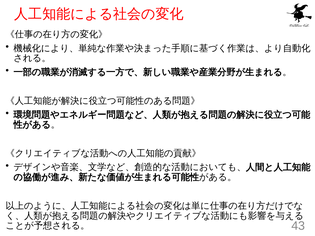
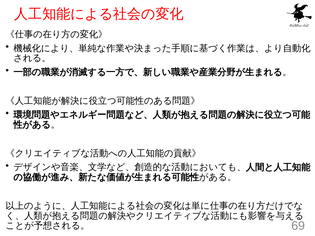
43: 43 -> 69
